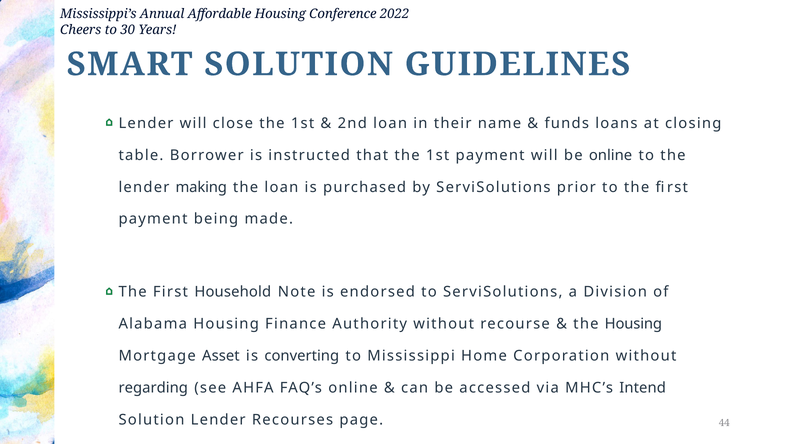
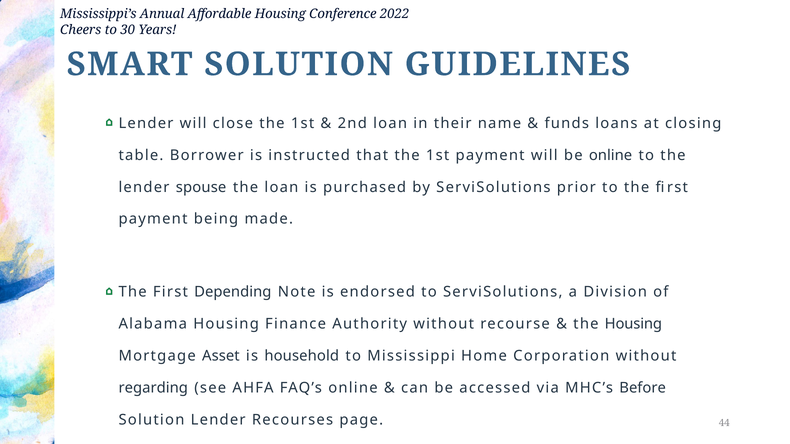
making: making -> spouse
Household: Household -> Depending
converting: converting -> household
Intend: Intend -> Before
